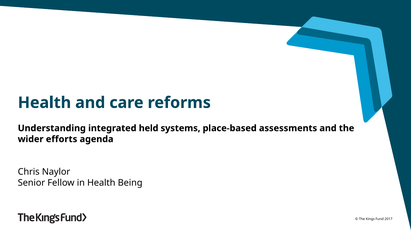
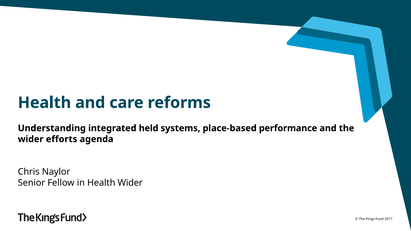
assessments: assessments -> performance
Health Being: Being -> Wider
